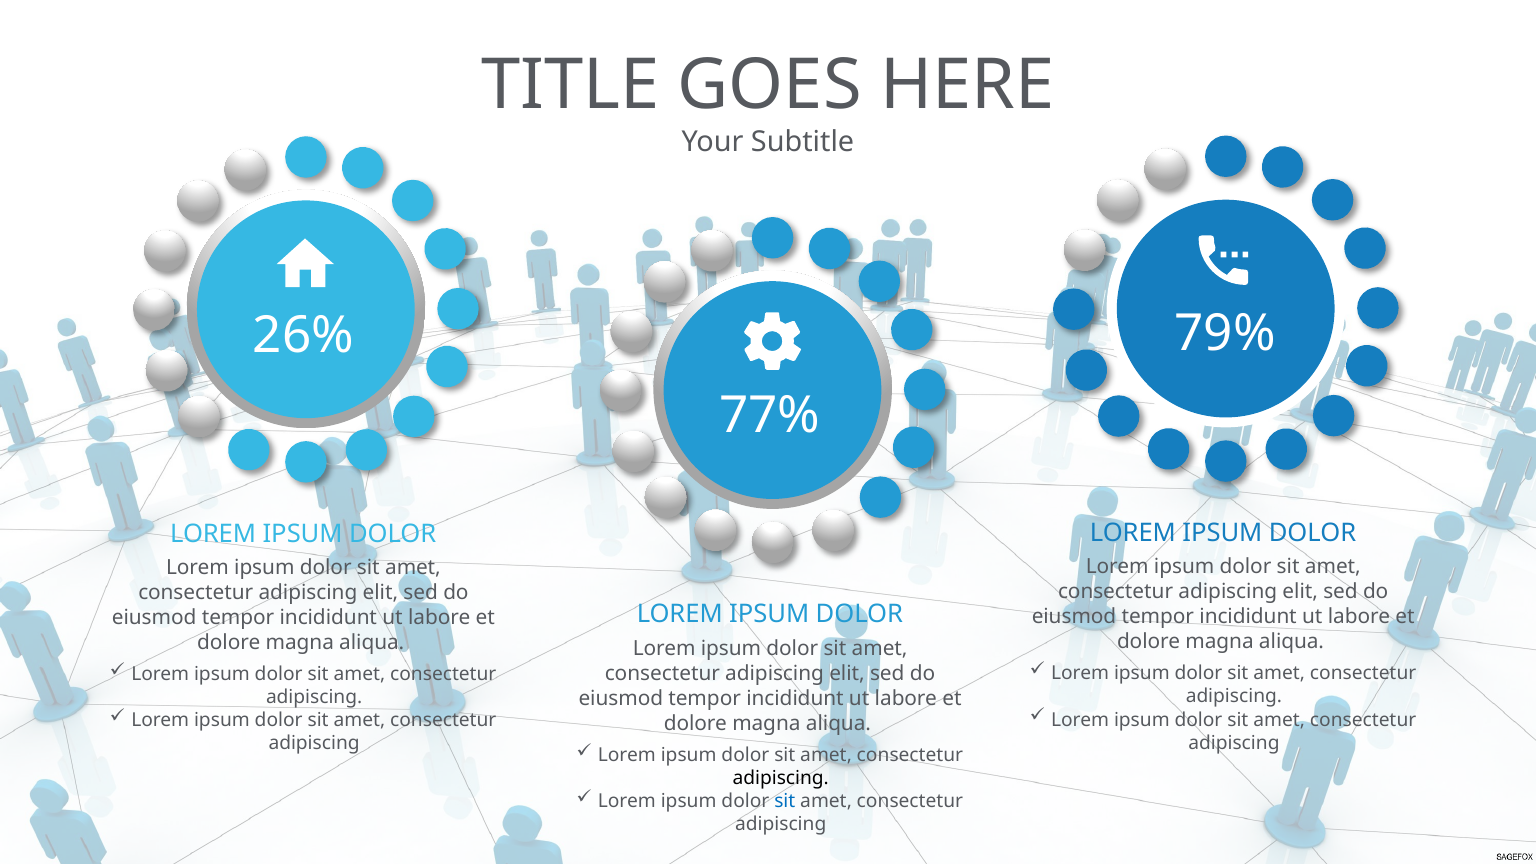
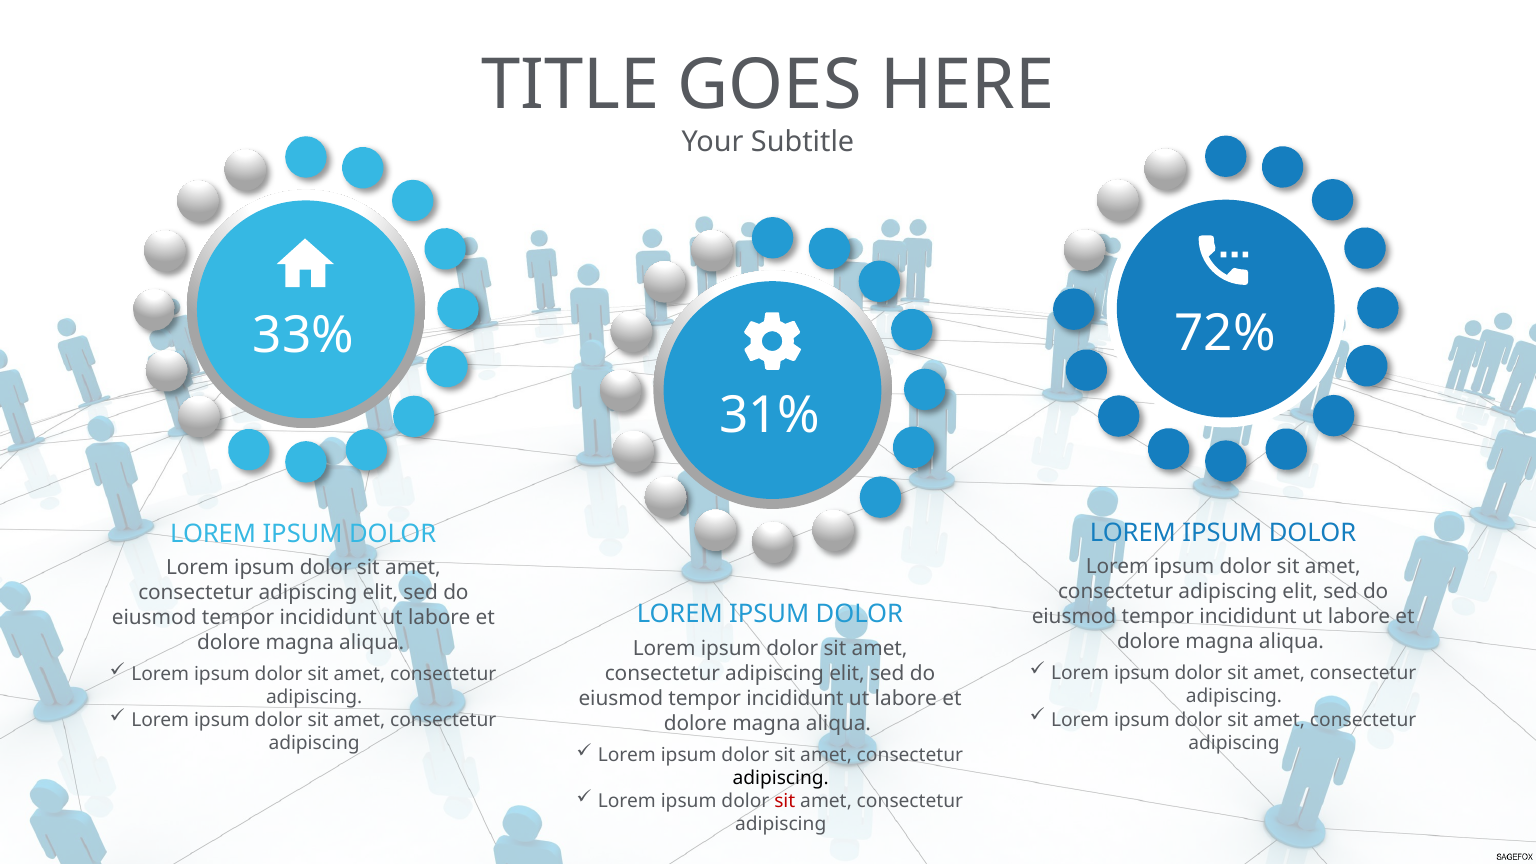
79%: 79% -> 72%
26%: 26% -> 33%
77%: 77% -> 31%
sit at (785, 801) colour: blue -> red
